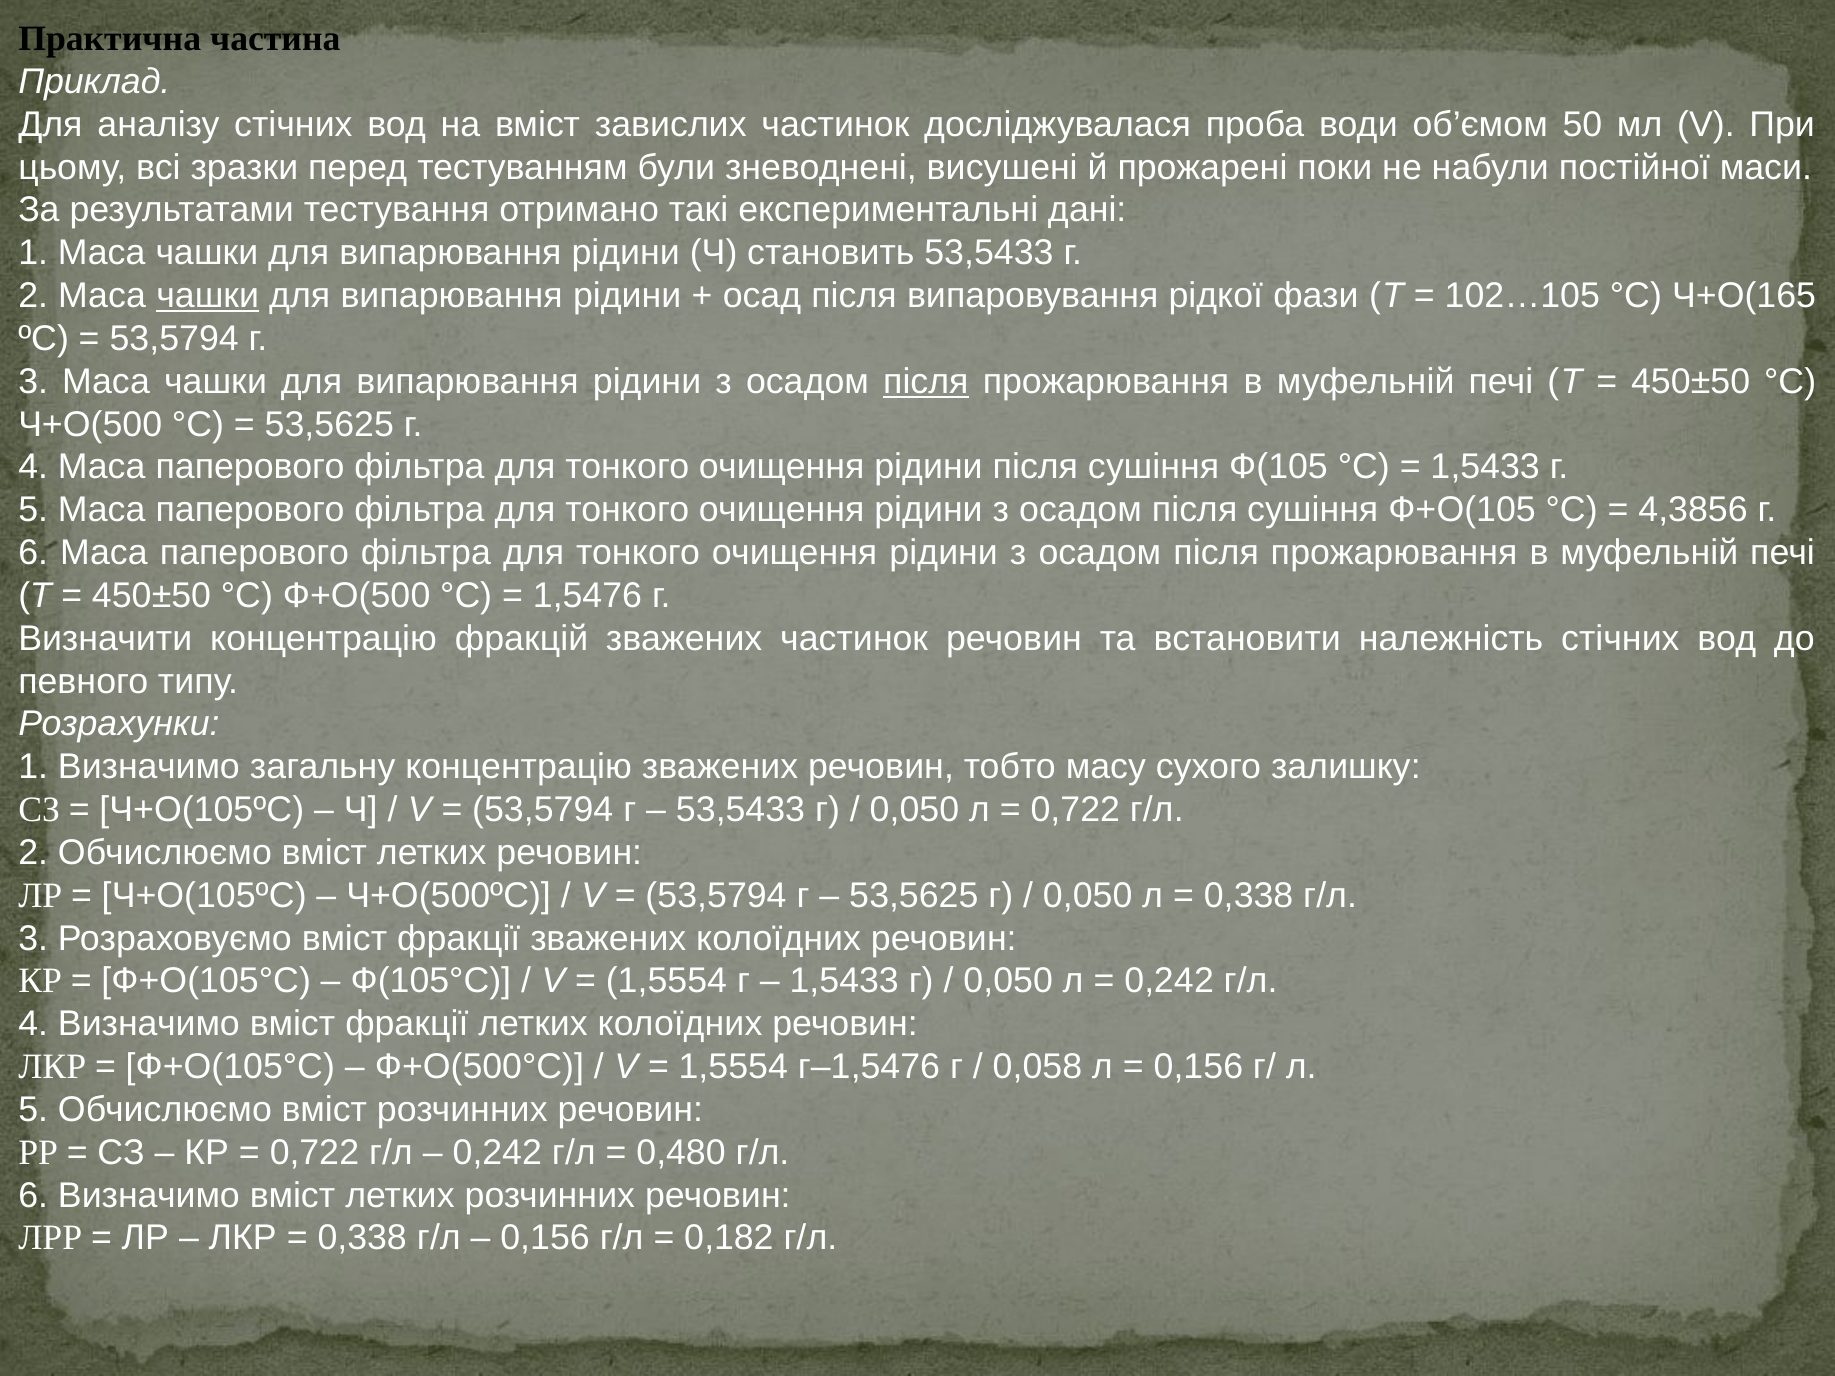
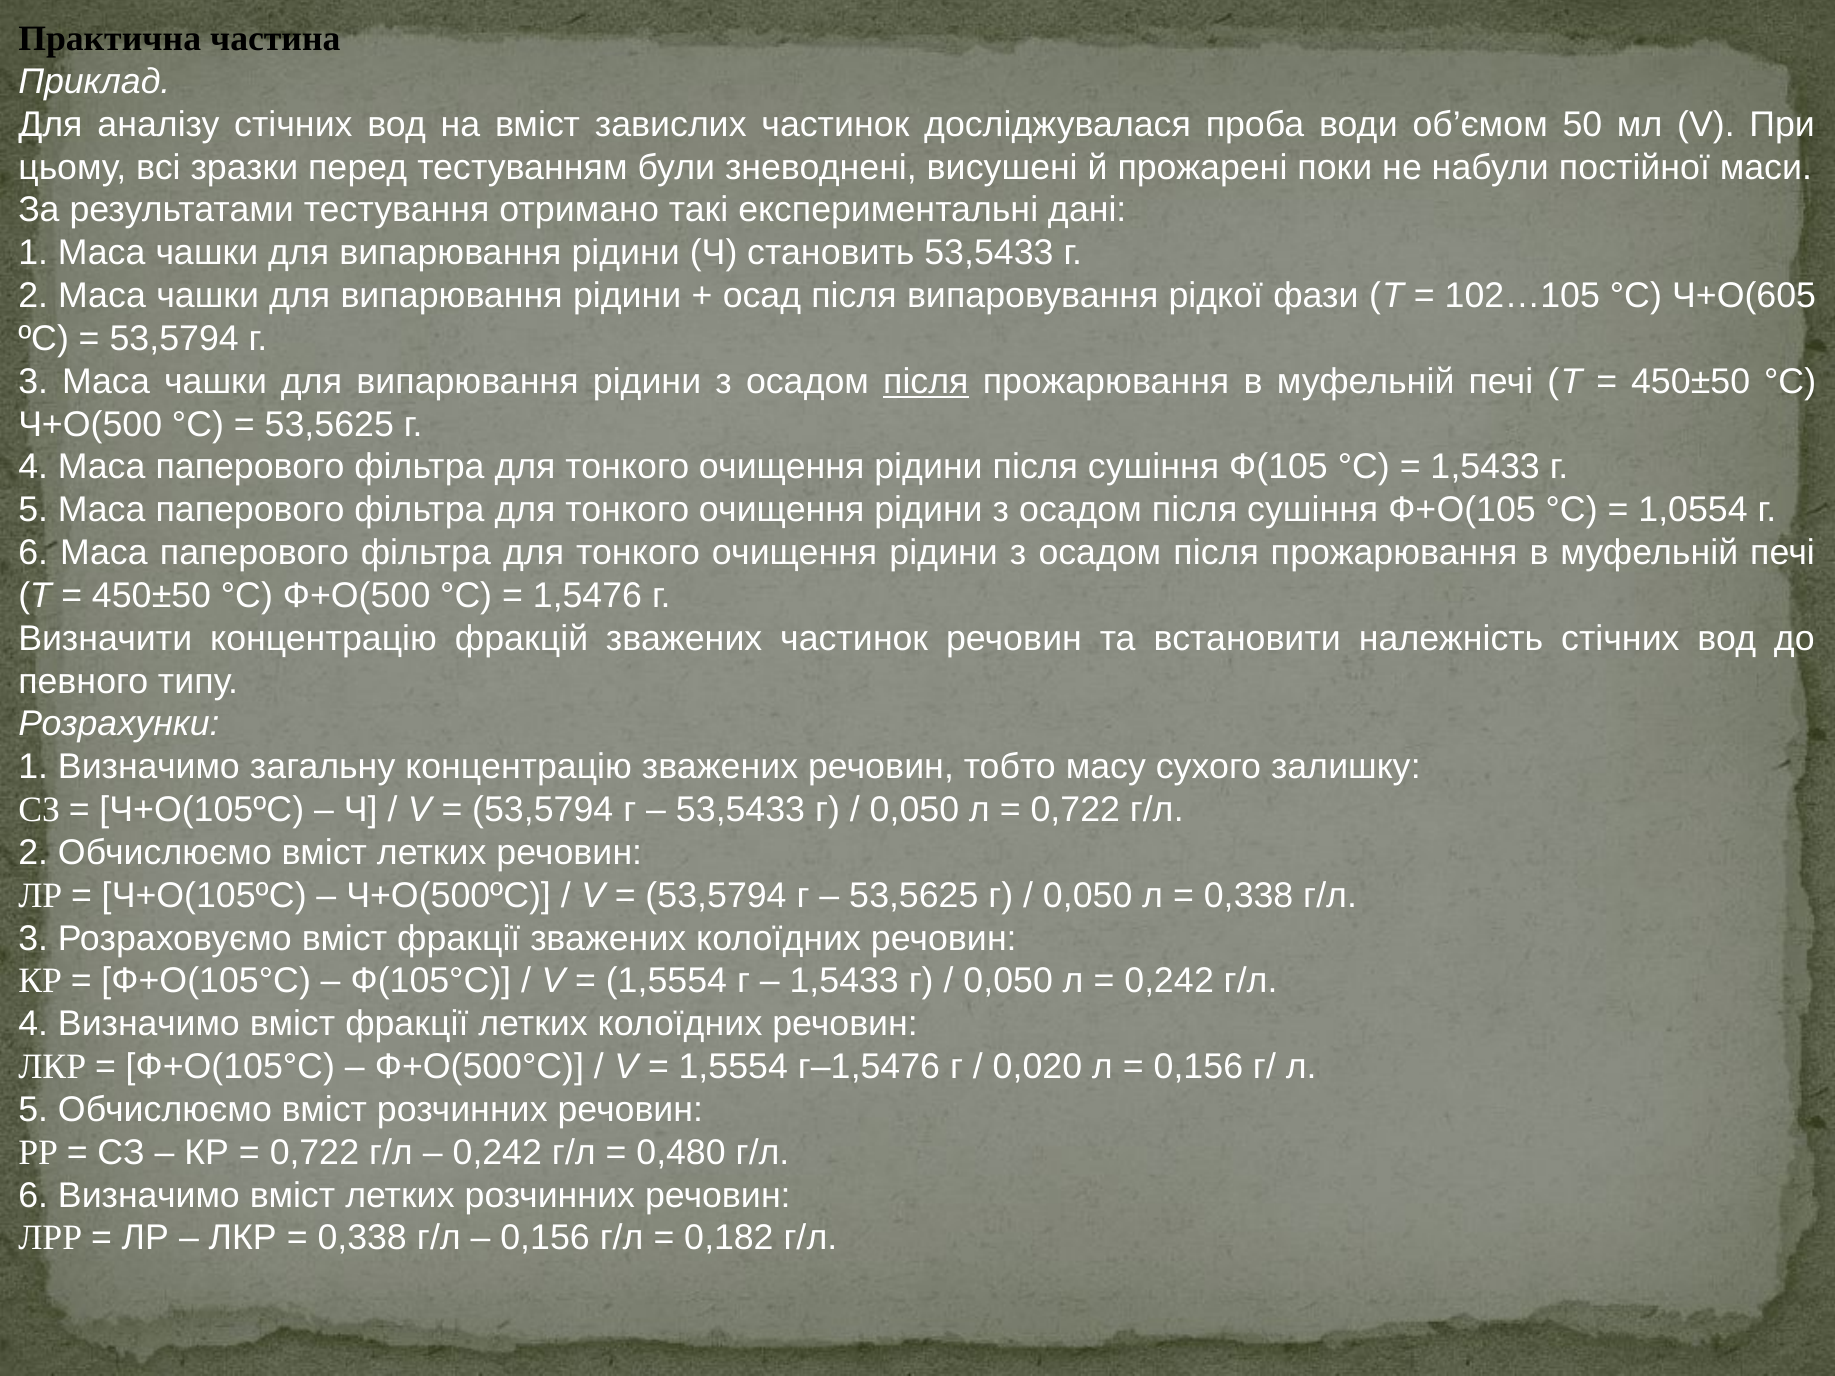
чашки at (208, 296) underline: present -> none
Ч+О(165: Ч+О(165 -> Ч+О(605
4,3856: 4,3856 -> 1,0554
0,058: 0,058 -> 0,020
